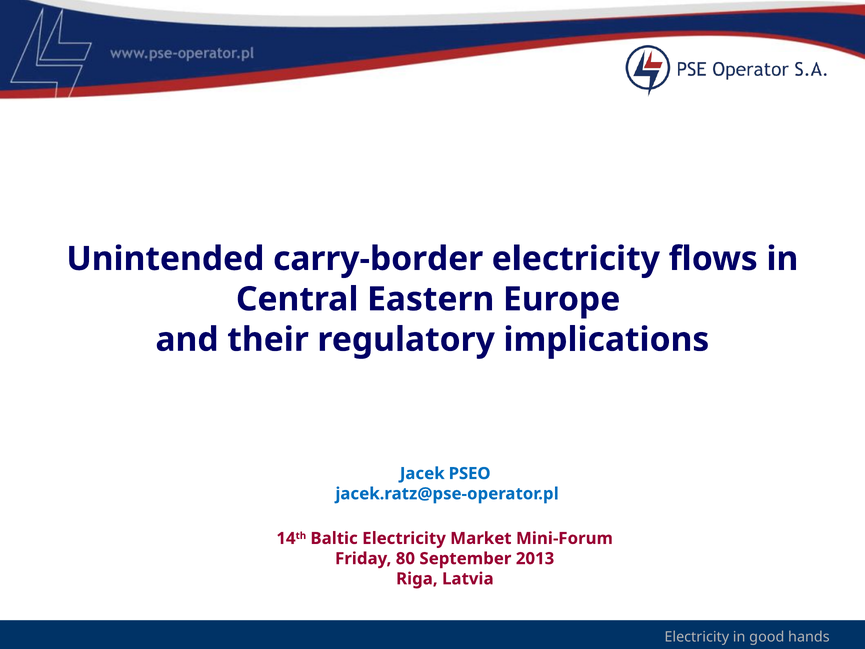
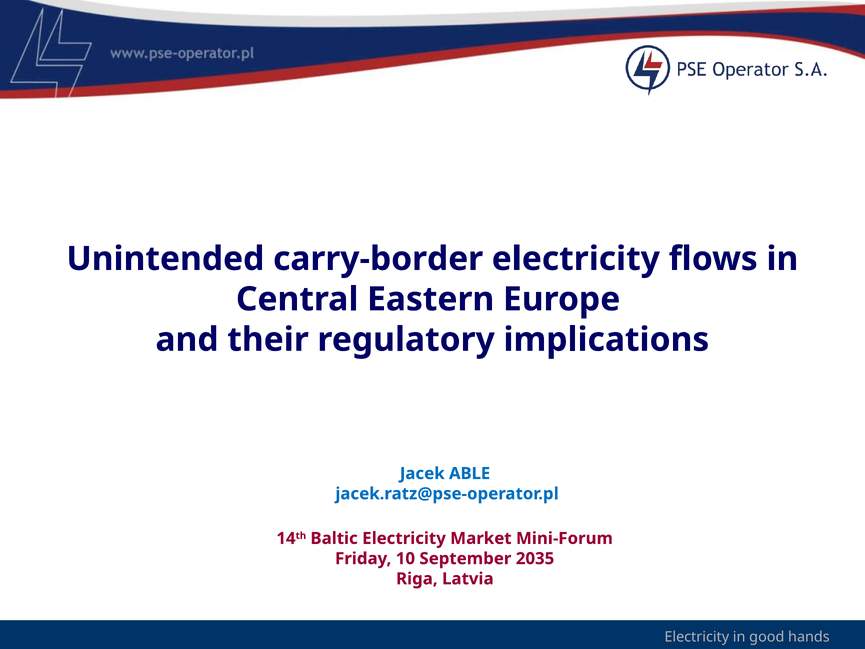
PSEO: PSEO -> ABLE
80: 80 -> 10
2013: 2013 -> 2035
